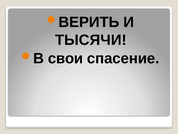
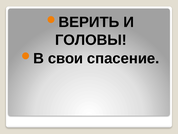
ТЫСЯЧИ: ТЫСЯЧИ -> ГОЛОВЫ
